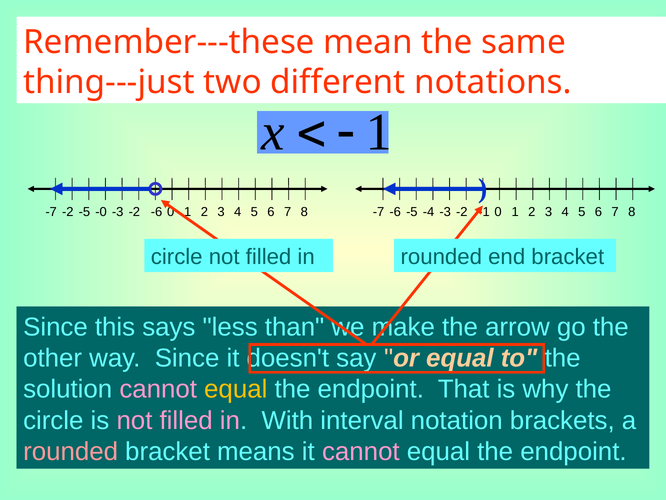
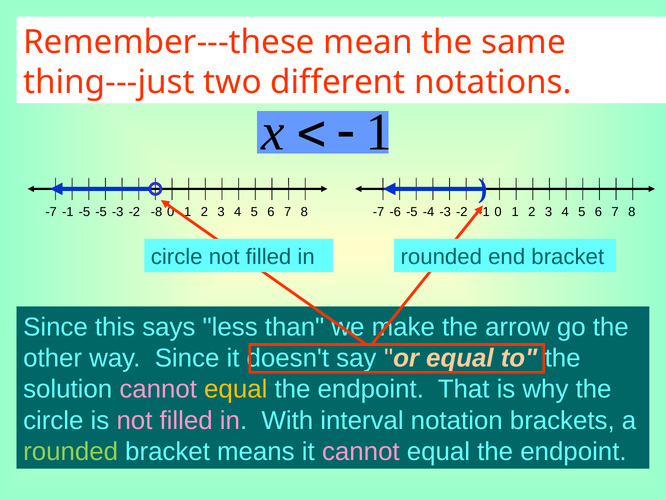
-7 -2: -2 -> -1
-5 -0: -0 -> -5
-2 -6: -6 -> -8
rounded at (71, 451) colour: pink -> light green
